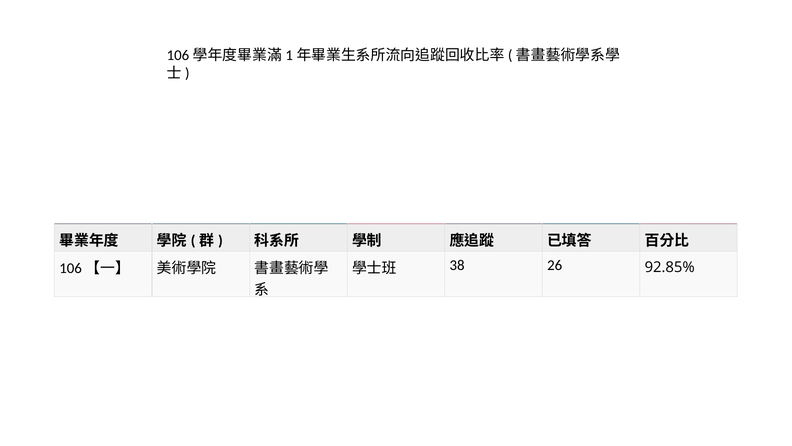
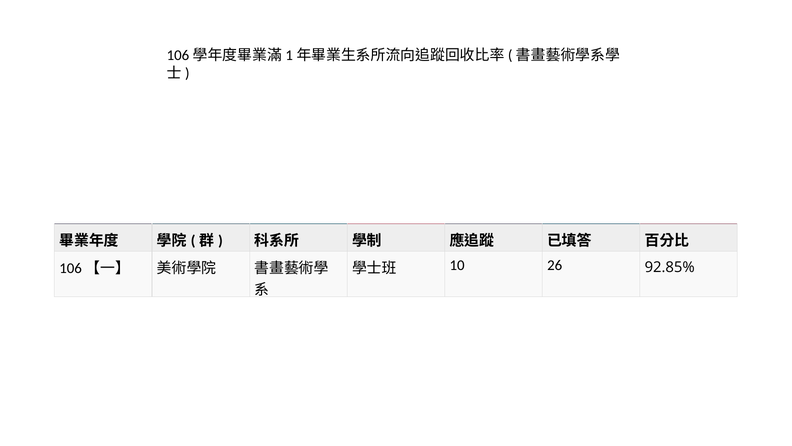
38: 38 -> 10
